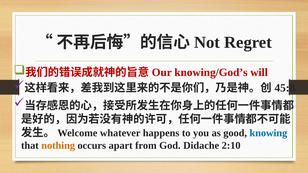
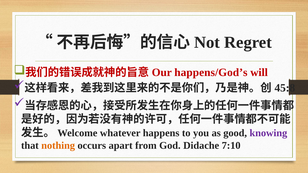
knowing/God’s: knowing/God’s -> happens/God’s
knowing colour: blue -> purple
2:10: 2:10 -> 7:10
